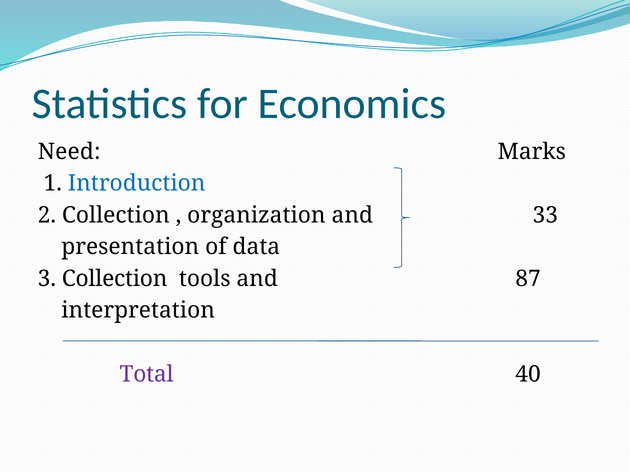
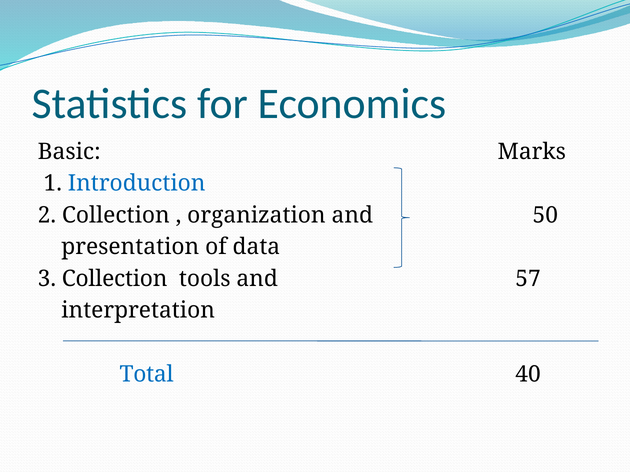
Need: Need -> Basic
33: 33 -> 50
87: 87 -> 57
Total colour: purple -> blue
